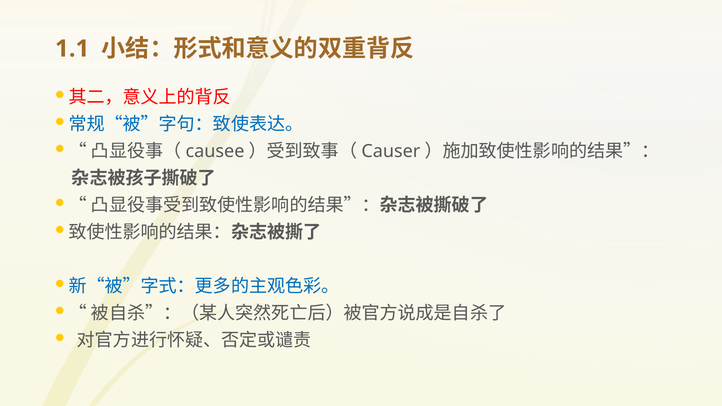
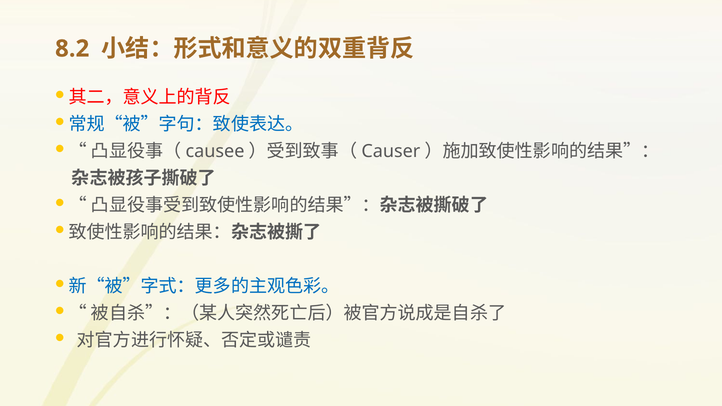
1.1: 1.1 -> 8.2
